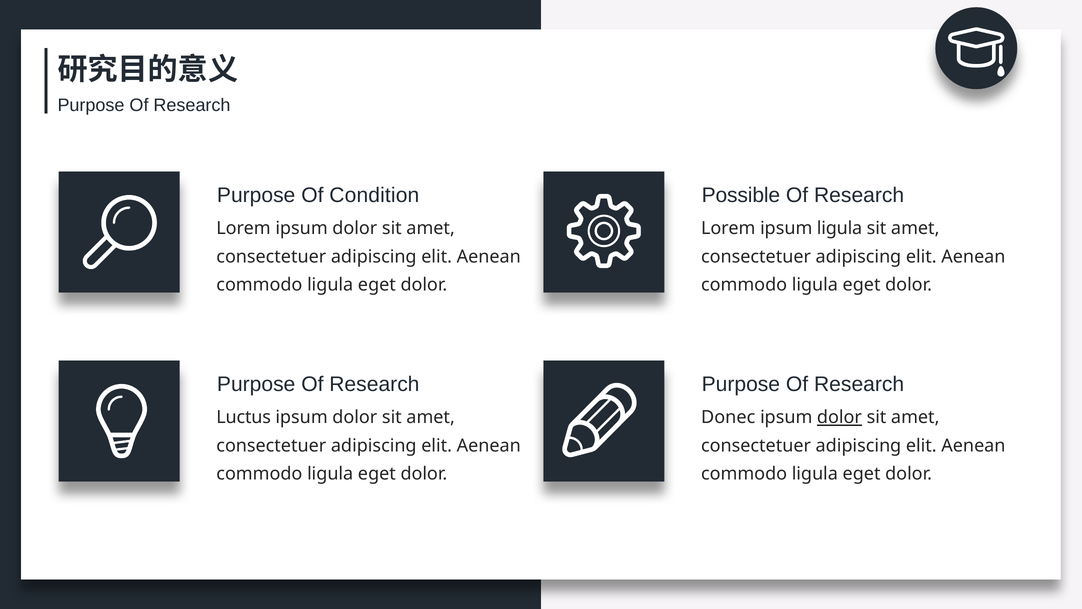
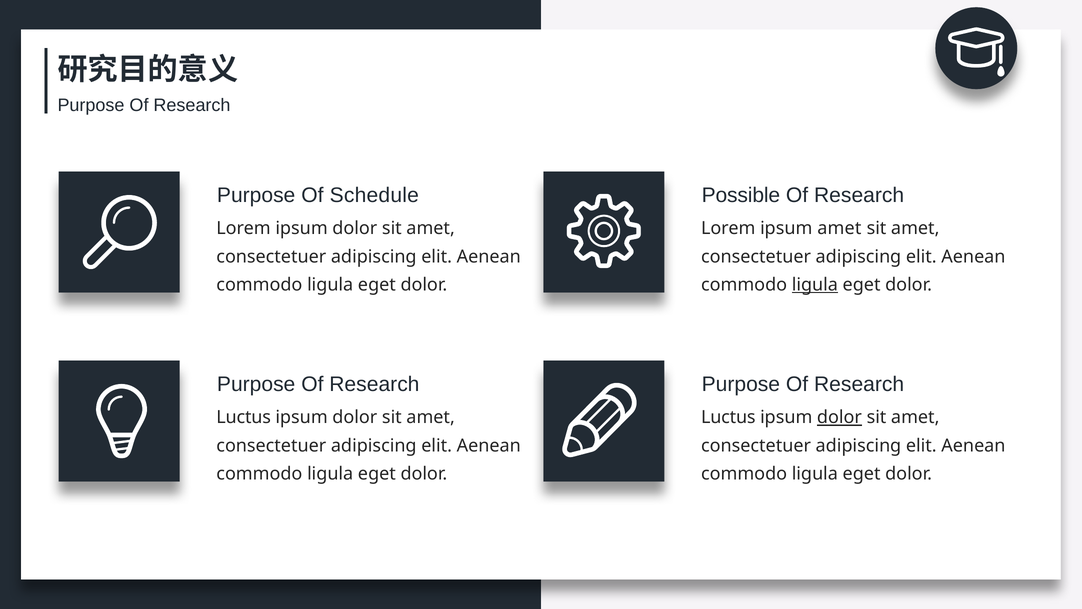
Condition: Condition -> Schedule
ipsum ligula: ligula -> amet
ligula at (815, 285) underline: none -> present
Donec at (728, 417): Donec -> Luctus
